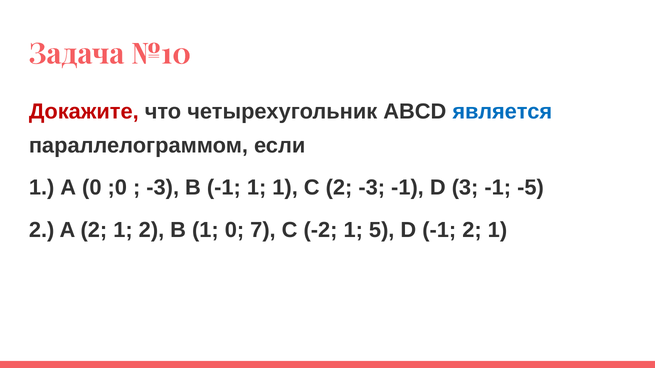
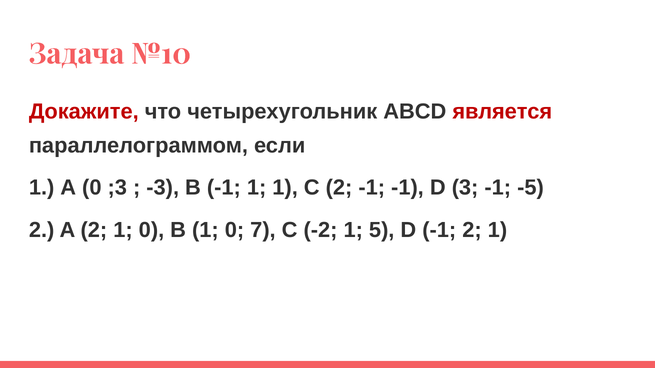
является colour: blue -> red
;0: ;0 -> ;3
2 -3: -3 -> -1
2 1 2: 2 -> 0
